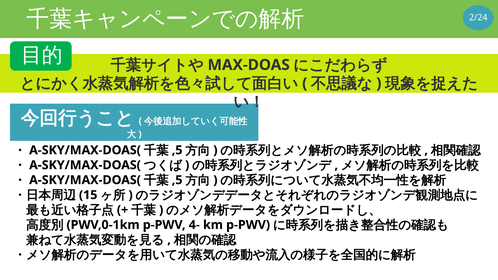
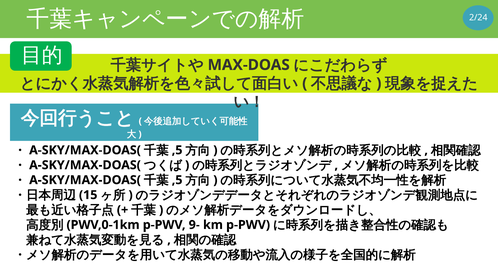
4-: 4- -> 9-
